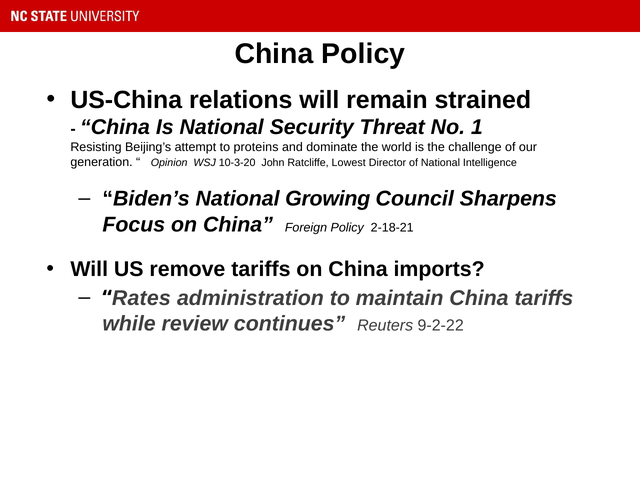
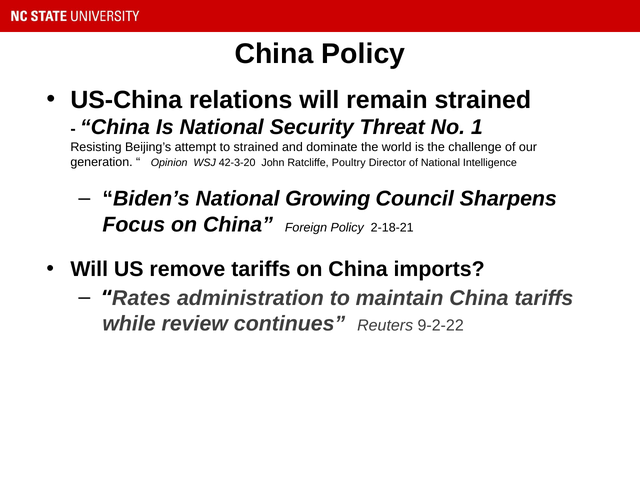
to proteins: proteins -> strained
10-3-20: 10-3-20 -> 42-3-20
Lowest: Lowest -> Poultry
